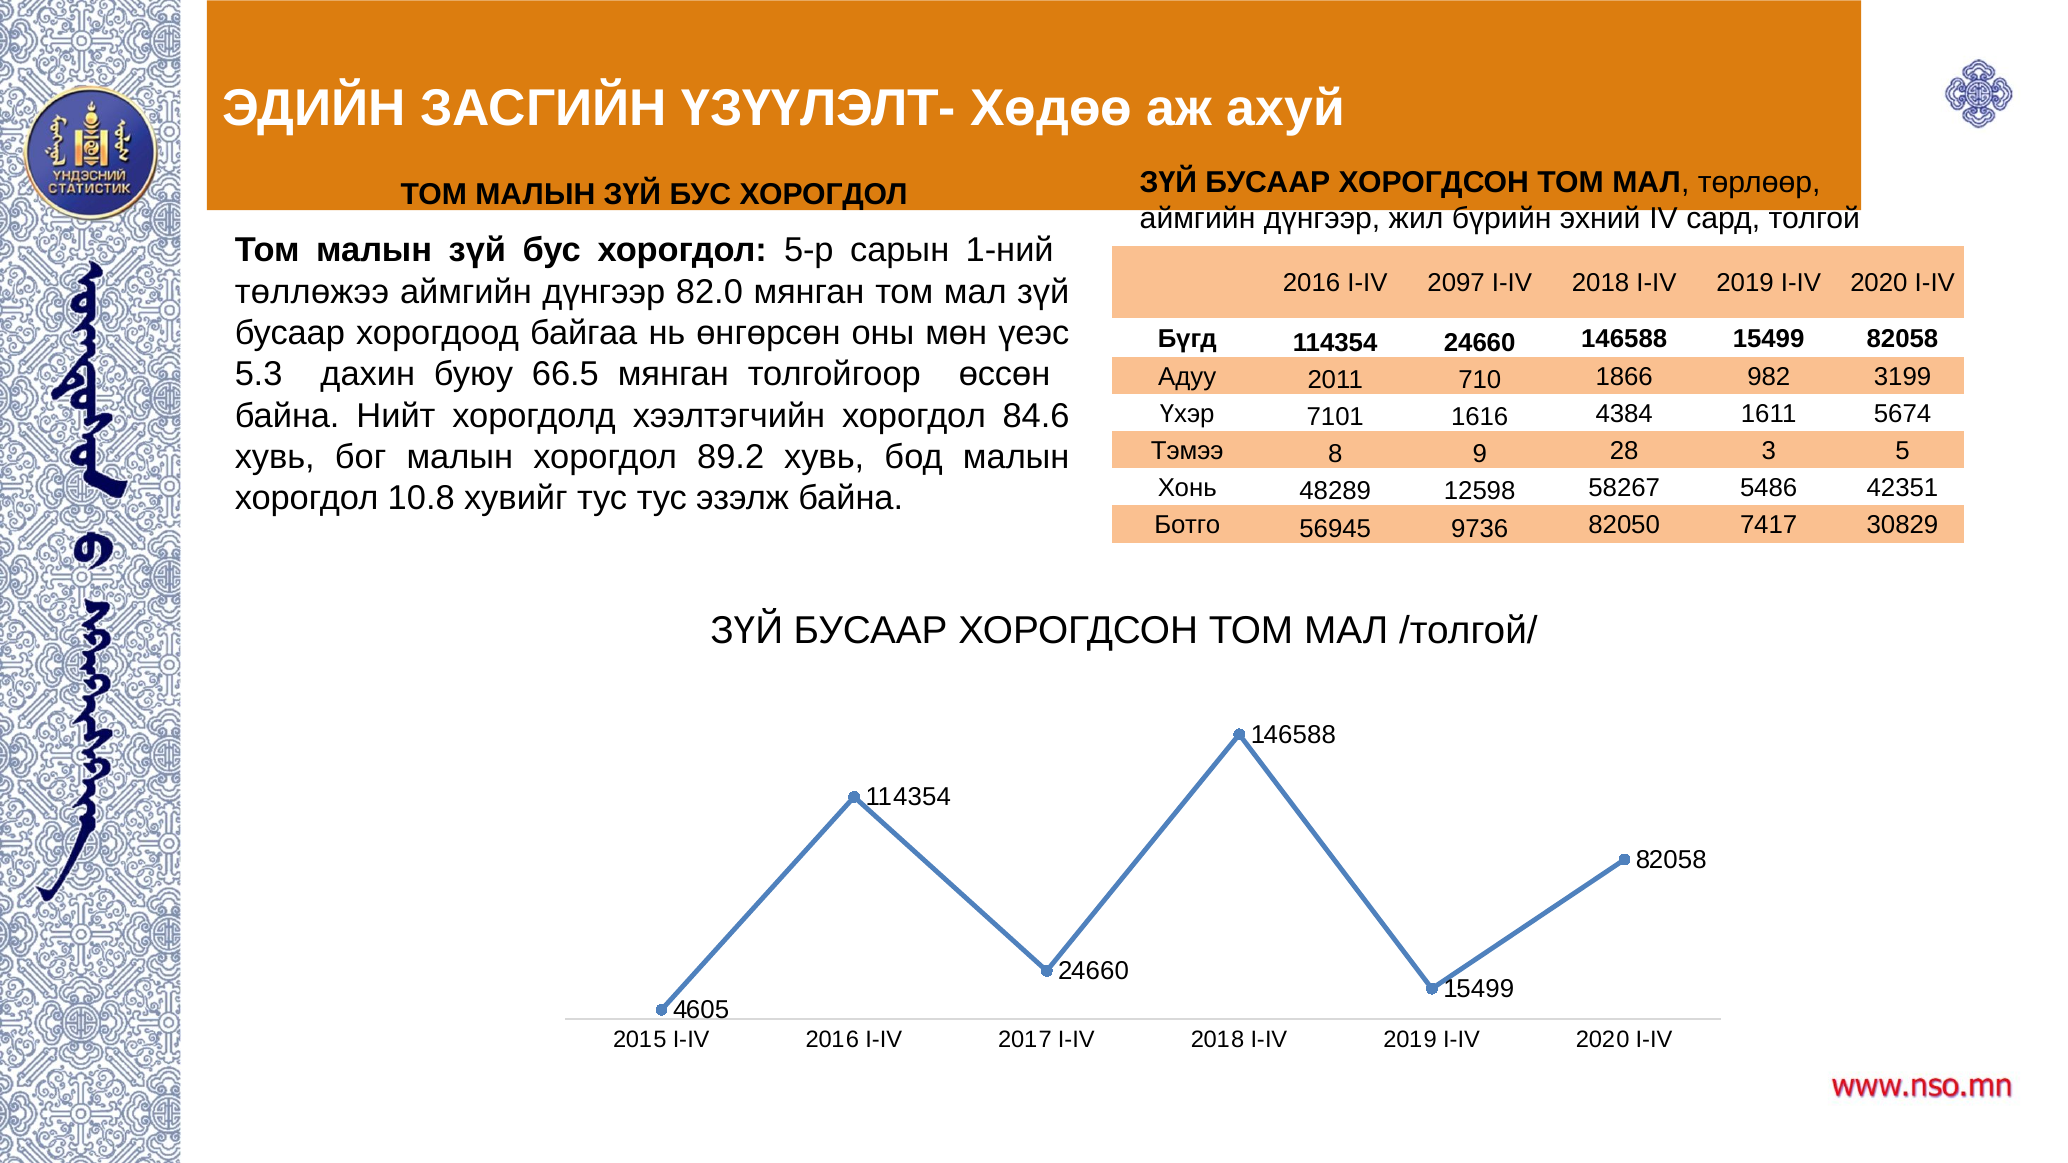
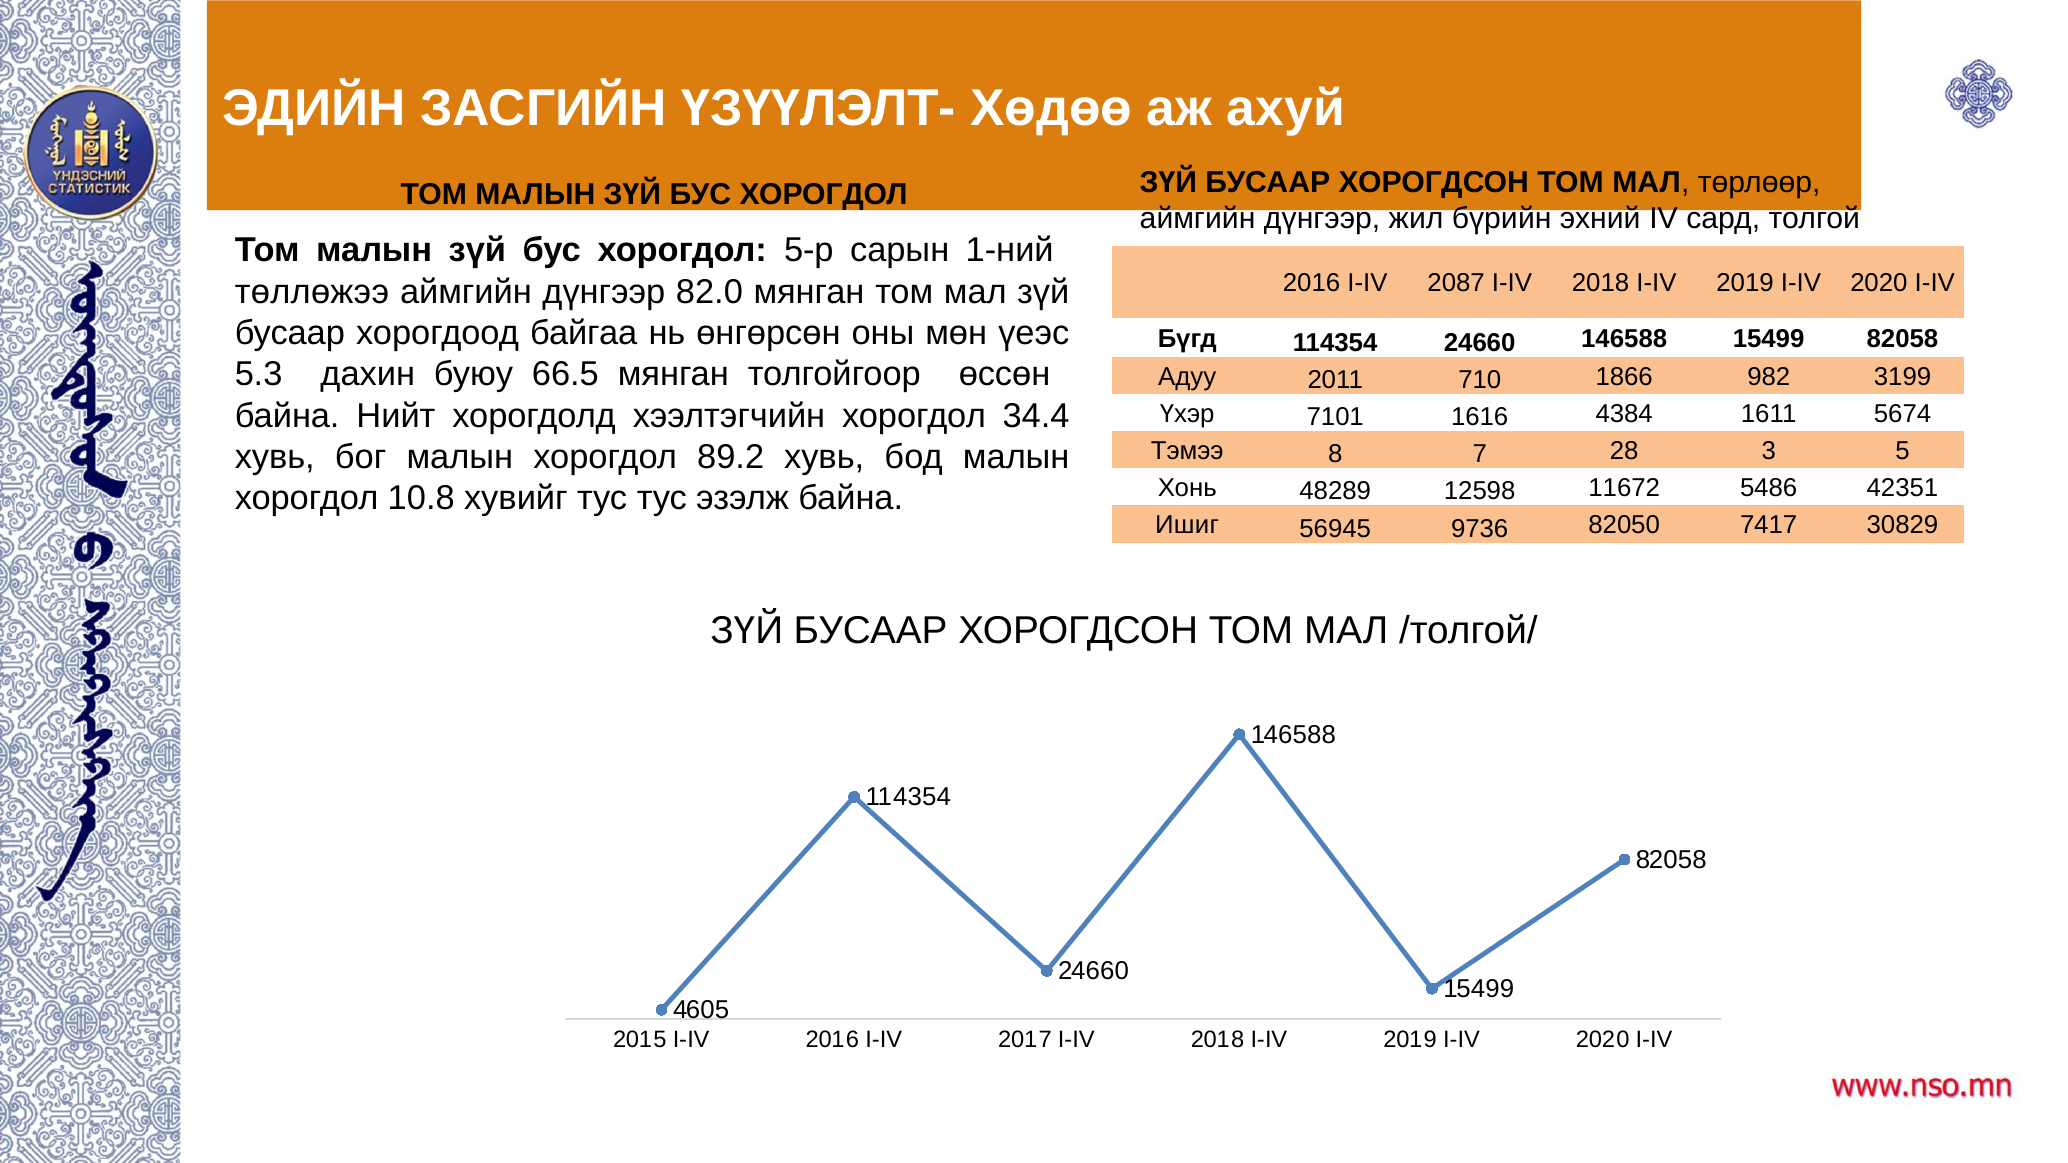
2097: 2097 -> 2087
84.6: 84.6 -> 34.4
9: 9 -> 7
58267: 58267 -> 11672
Ботго: Ботго -> Ишиг
